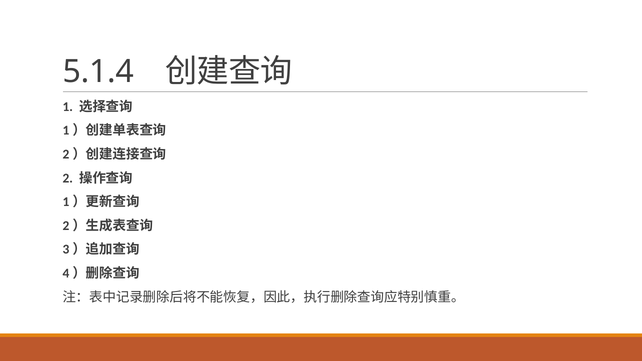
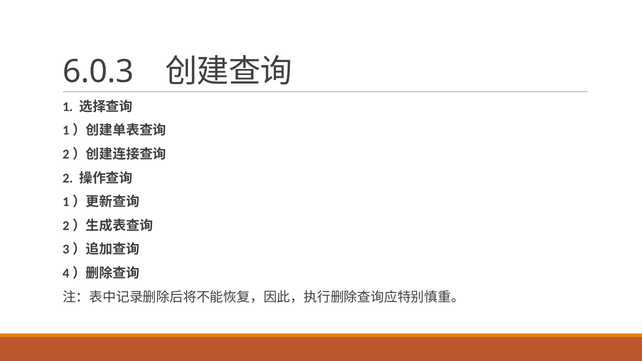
5.1.4: 5.1.4 -> 6.0.3
